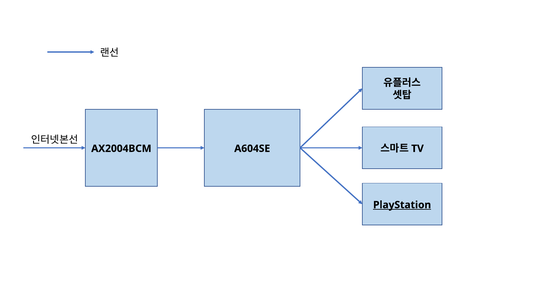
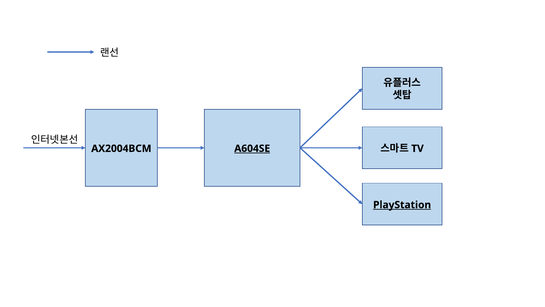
A604SE underline: none -> present
